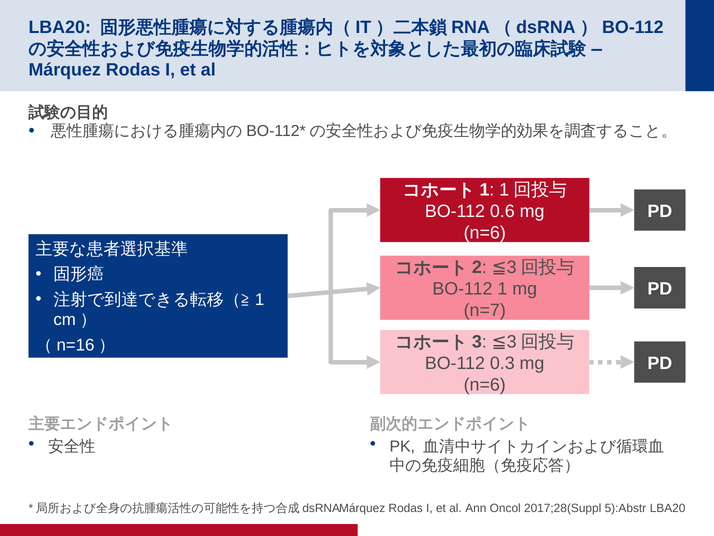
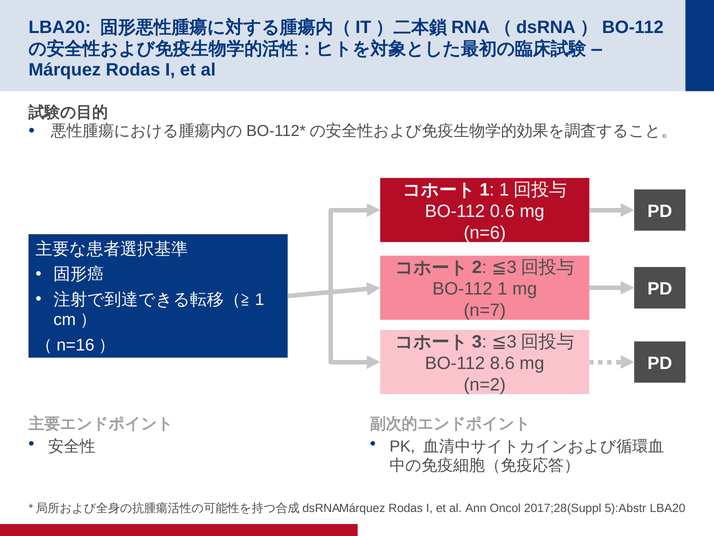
0.3: 0.3 -> 8.6
n=6 at (485, 384): n=6 -> n=2
